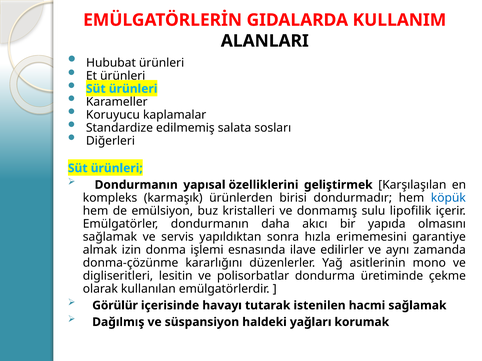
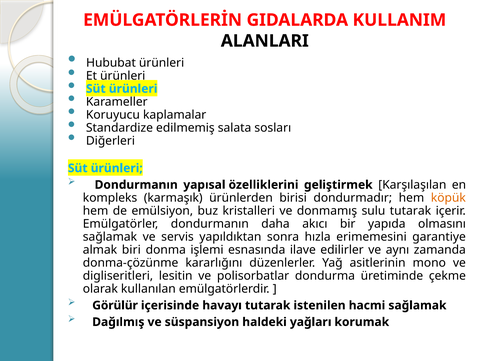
köpük colour: blue -> orange
sulu lipofilik: lipofilik -> tutarak
izin: izin -> biri
